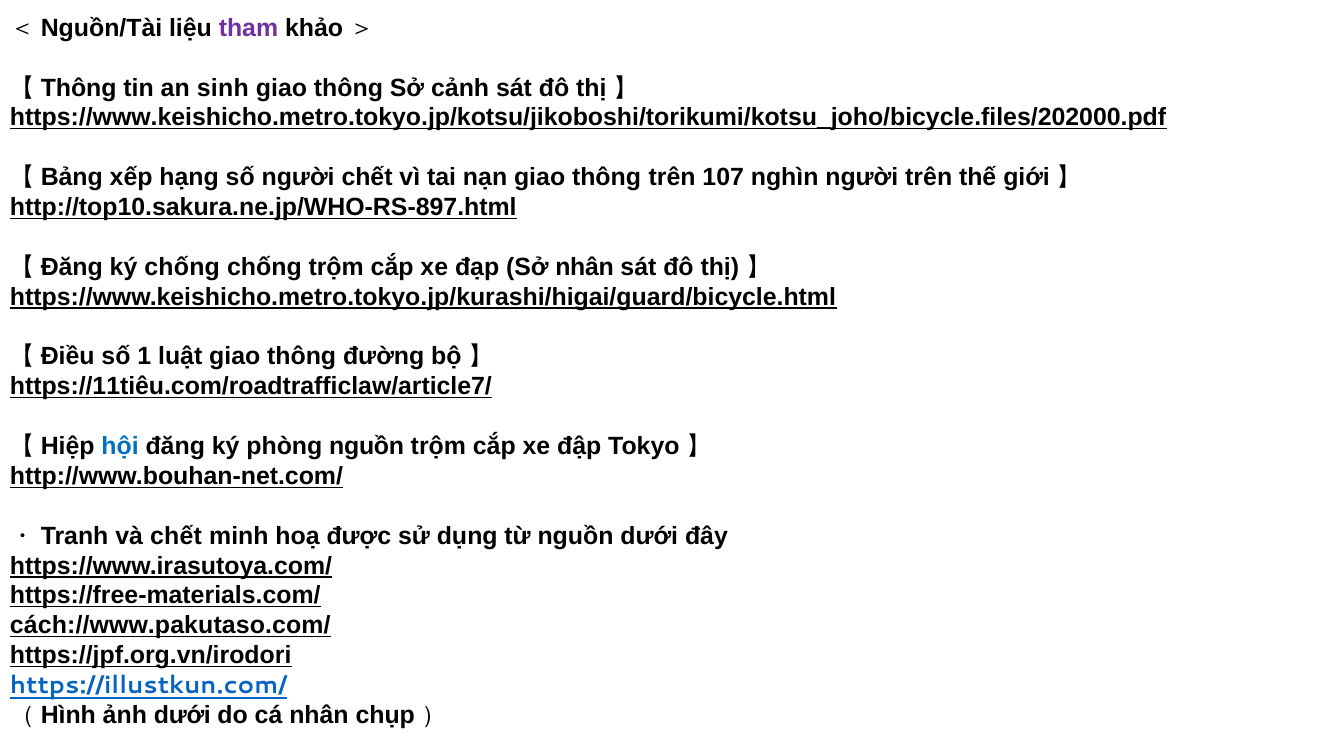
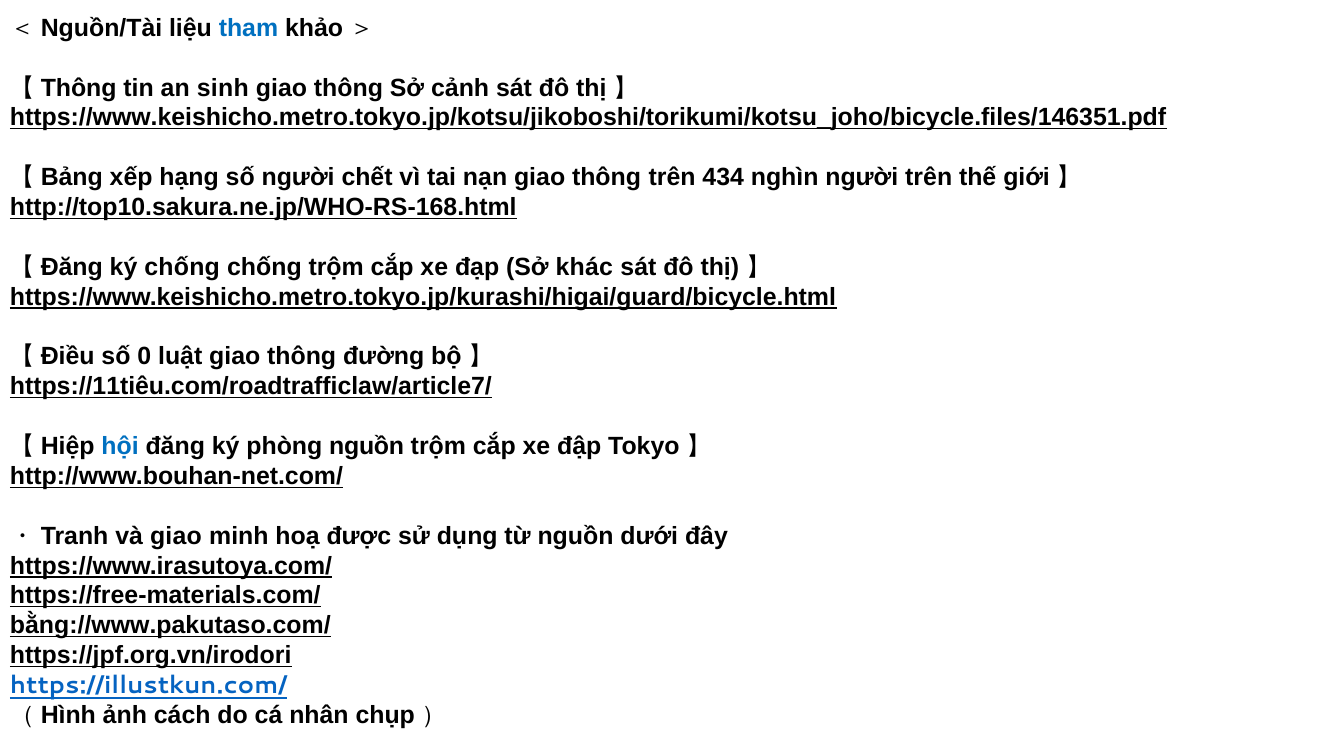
tham colour: purple -> blue
https://www.keishicho.metro.tokyo.jp/kotsu/jikoboshi/torikumi/kotsu_joho/bicycle.files/202000.pdf: https://www.keishicho.metro.tokyo.jp/kotsu/jikoboshi/torikumi/kotsu_joho/bicycle.files/202000.pdf -> https://www.keishicho.metro.tokyo.jp/kotsu/jikoboshi/torikumi/kotsu_joho/bicycle.files/146351.pdf
107: 107 -> 434
http://top10.sakura.ne.jp/WHO-RS-897.html: http://top10.sakura.ne.jp/WHO-RS-897.html -> http://top10.sakura.ne.jp/WHO-RS-168.html
Sở nhân: nhân -> khác
1: 1 -> 0
và chết: chết -> giao
cách://www.pakutaso.com/: cách://www.pakutaso.com/ -> bằng://www.pakutaso.com/
ảnh dưới: dưới -> cách
